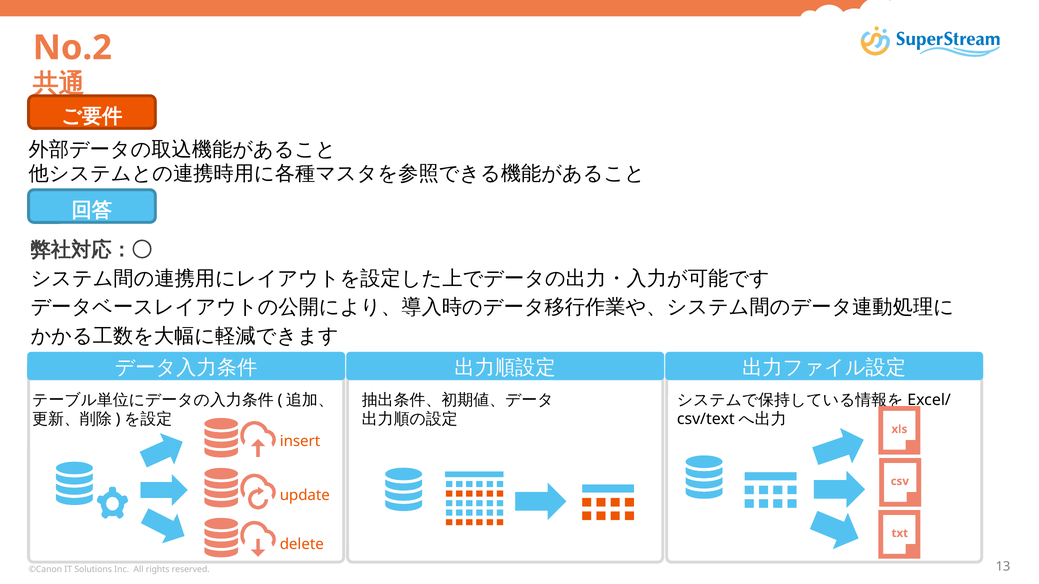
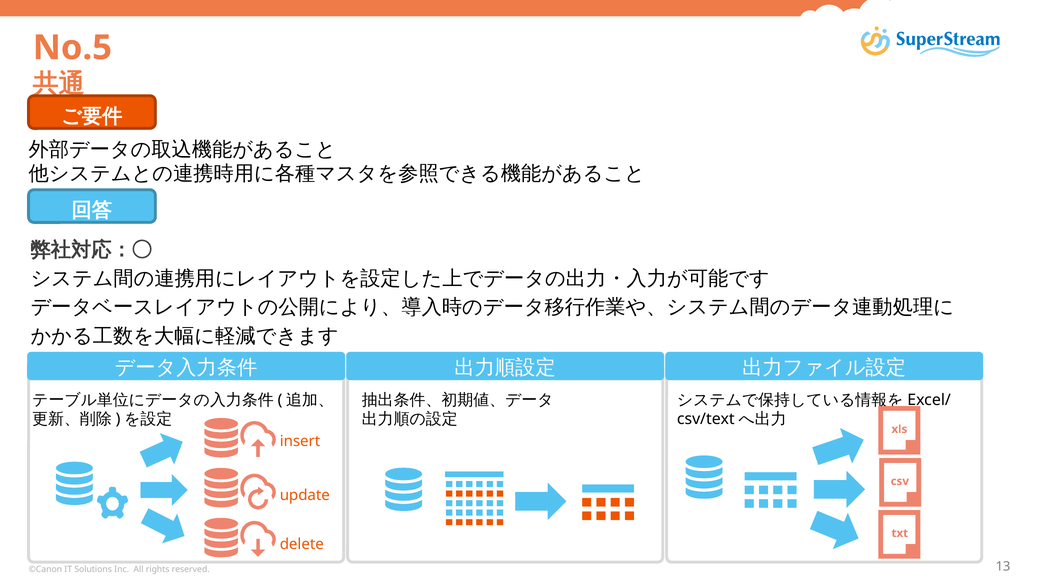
No.2: No.2 -> No.5
